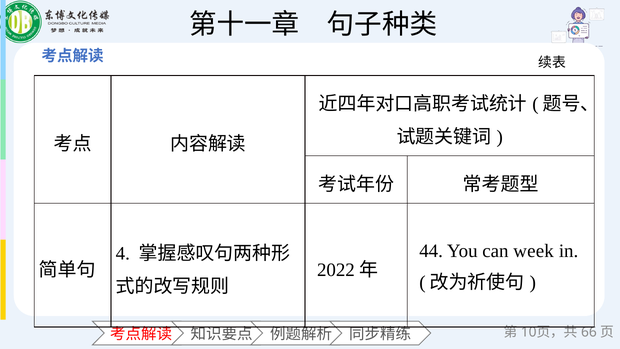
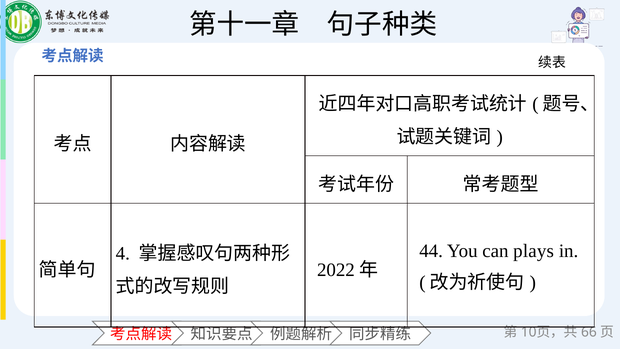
week: week -> plays
